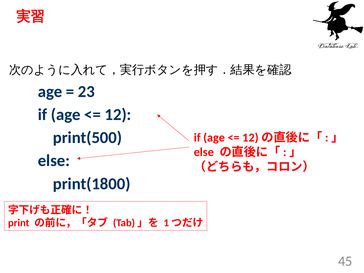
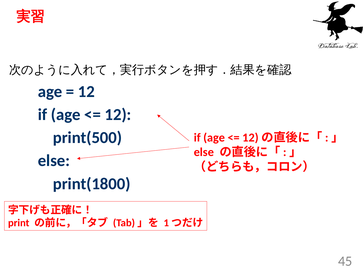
23 at (86, 91): 23 -> 12
